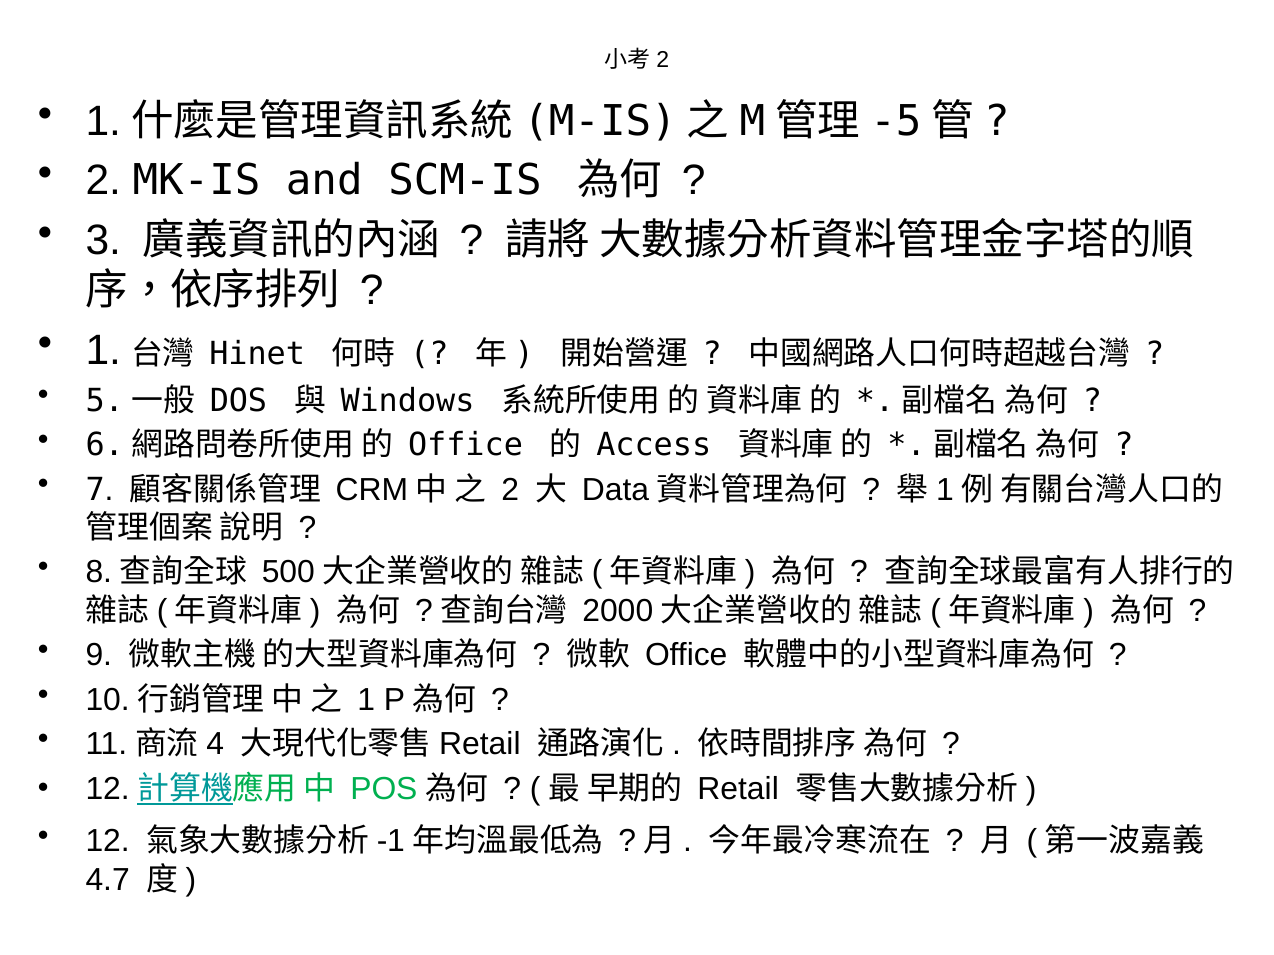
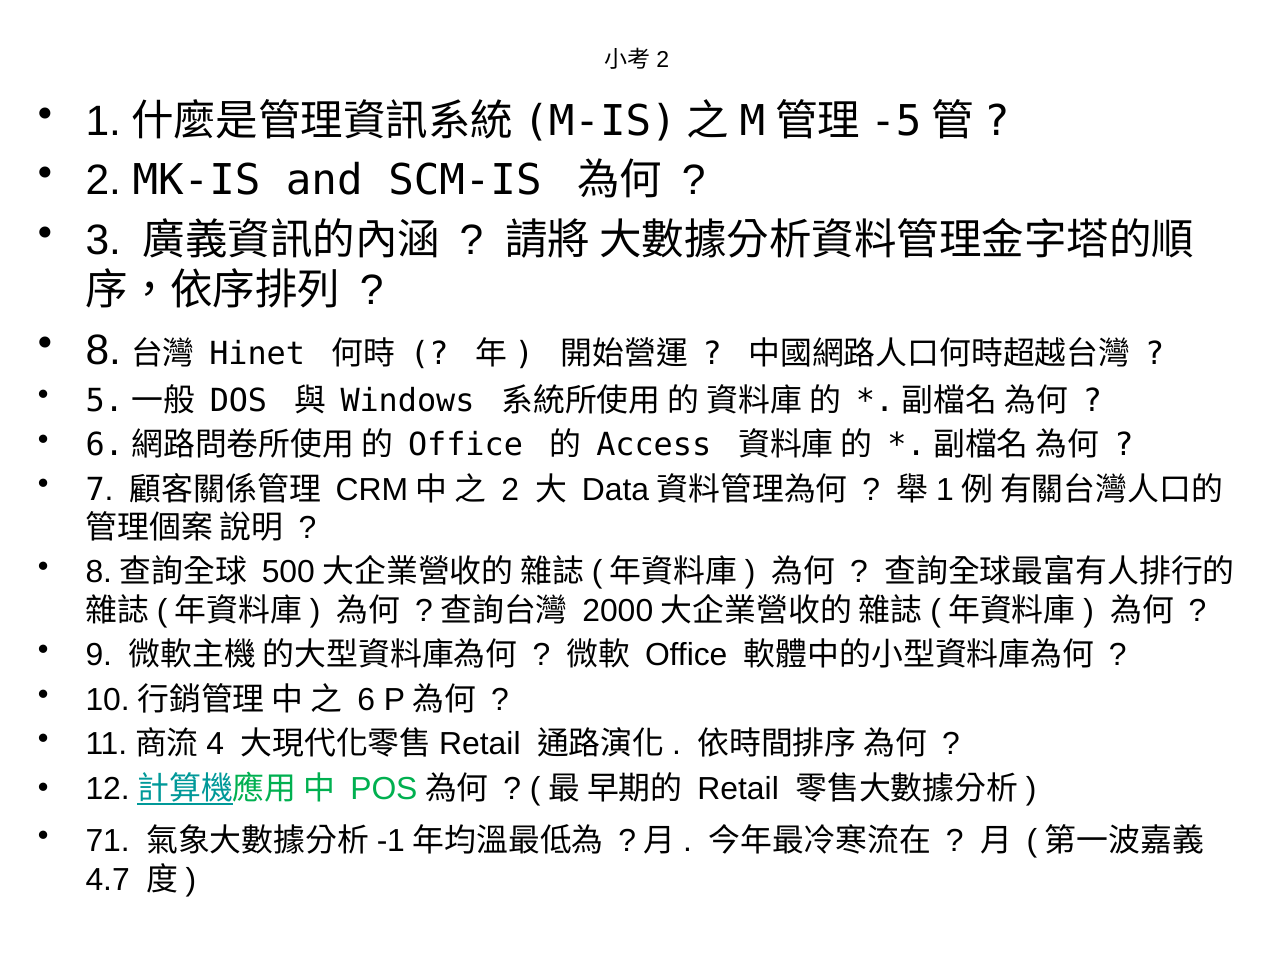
1 at (103, 351): 1 -> 8
1 at (366, 700): 1 -> 6
12: 12 -> 71
